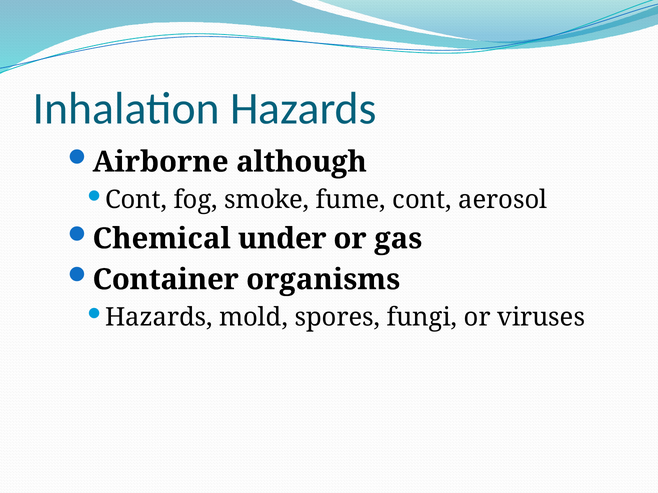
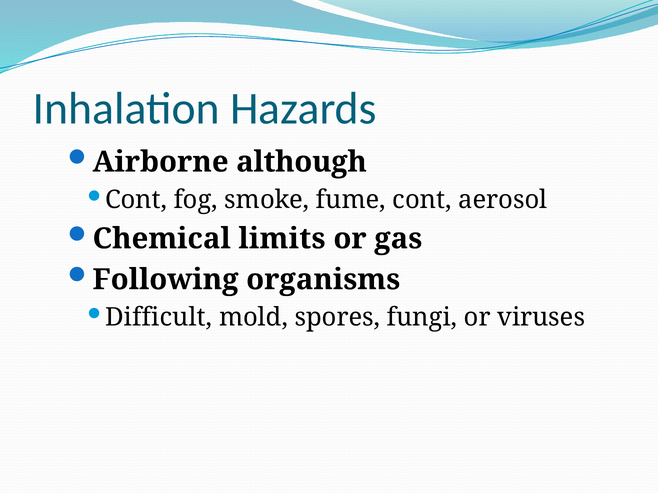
under: under -> limits
Container: Container -> Following
Hazards at (159, 318): Hazards -> Difficult
